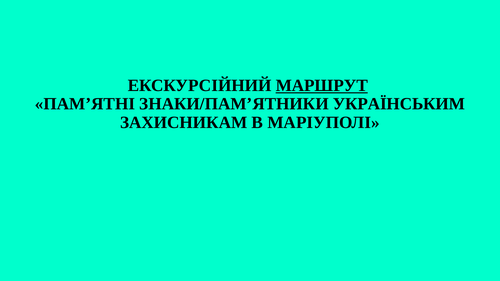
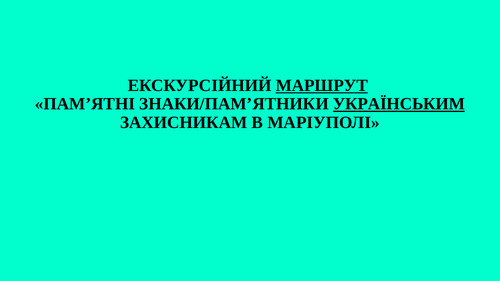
УКРАЇНСЬКИМ underline: none -> present
